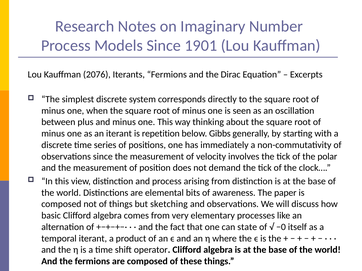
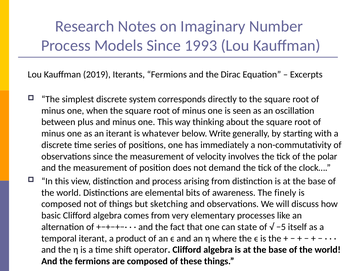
1901: 1901 -> 1993
2076: 2076 -> 2019
repetition: repetition -> whatever
Gibbs: Gibbs -> Write
paper: paper -> finely
−0: −0 -> −5
